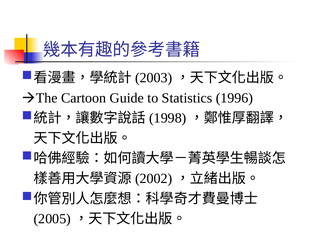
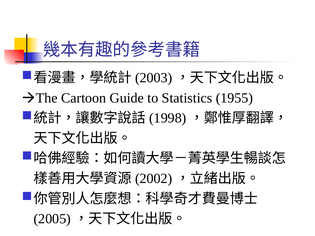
1996: 1996 -> 1955
